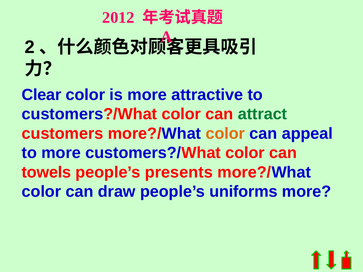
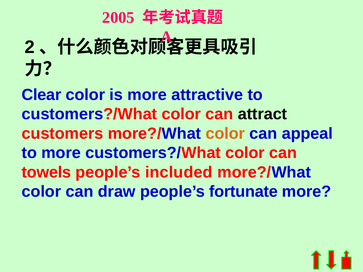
2012: 2012 -> 2005
attract colour: green -> black
presents: presents -> included
uniforms: uniforms -> fortunate
